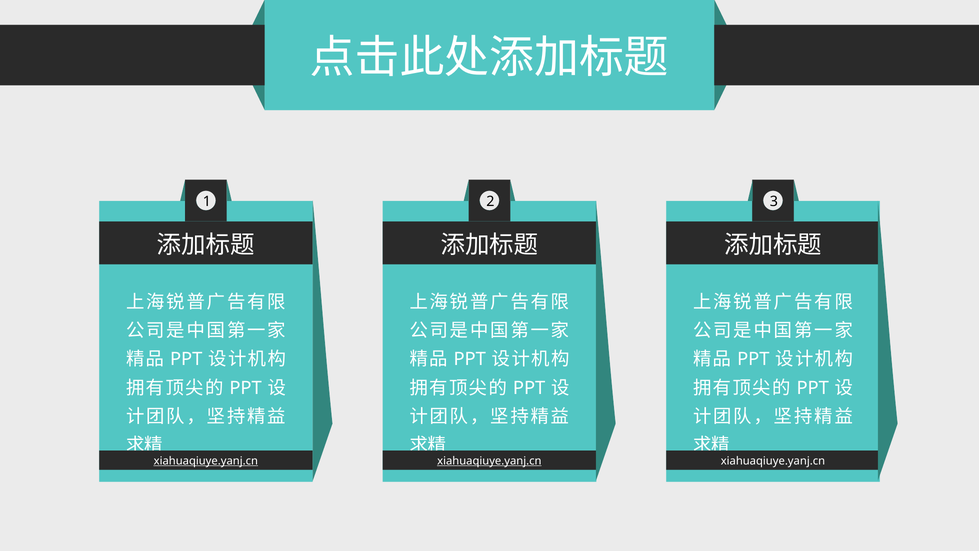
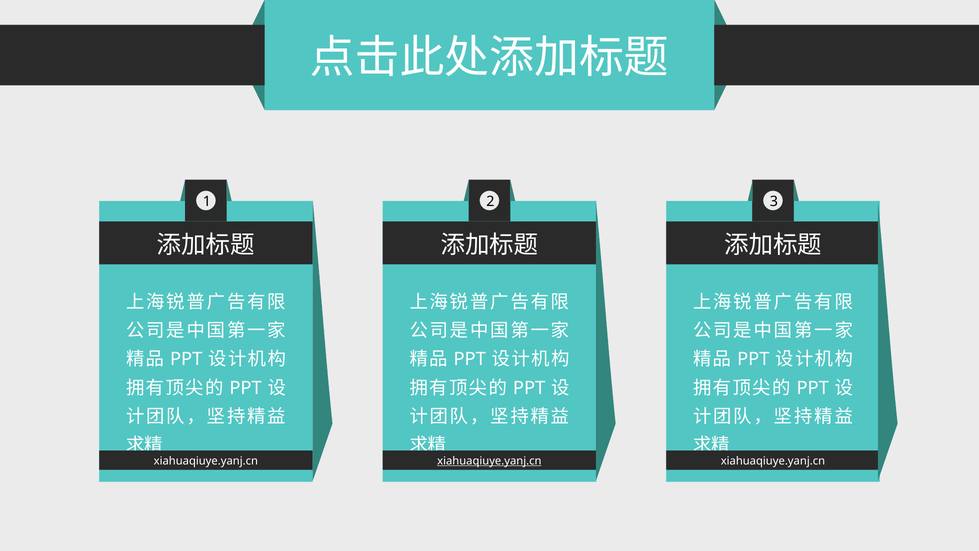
xiahuaqiuye.yanj.cn at (206, 461) underline: present -> none
